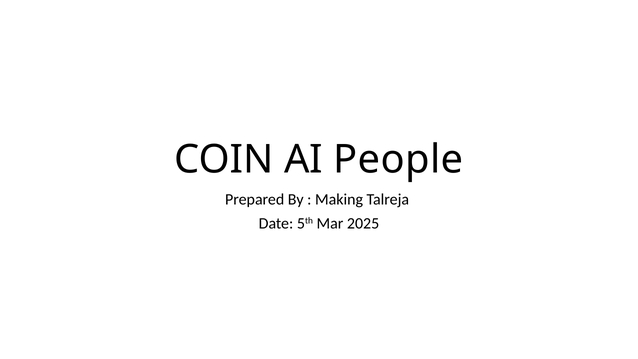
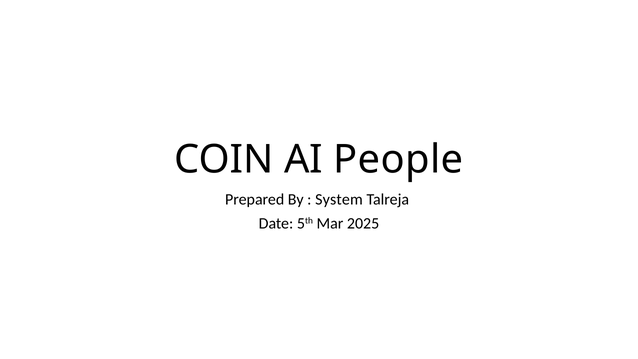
Making: Making -> System
